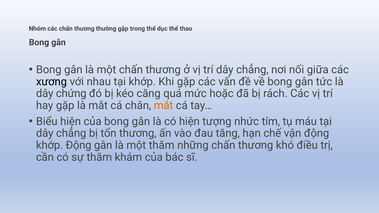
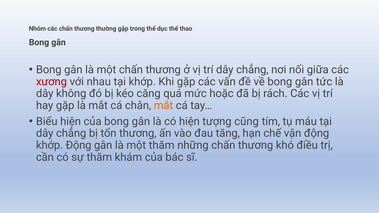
xương colour: black -> red
chứng: chứng -> không
nhức: nhức -> cũng
